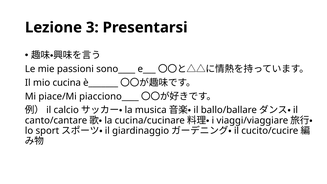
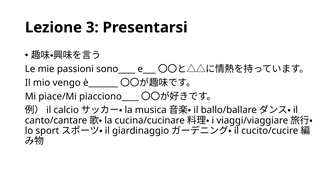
cucina: cucina -> vengo
